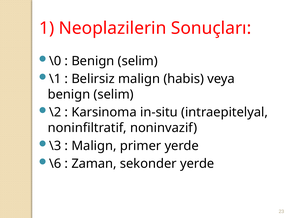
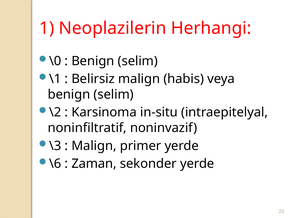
Sonuçları: Sonuçları -> Herhangi
